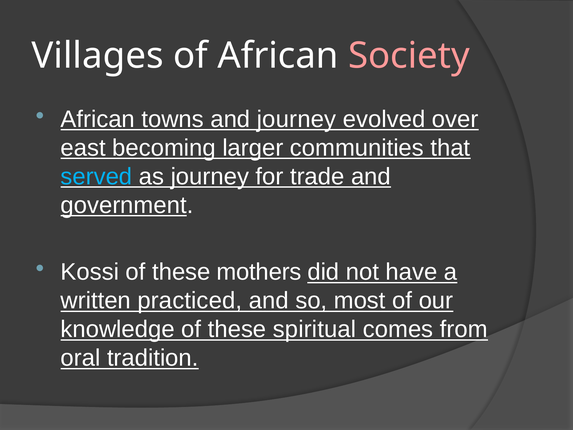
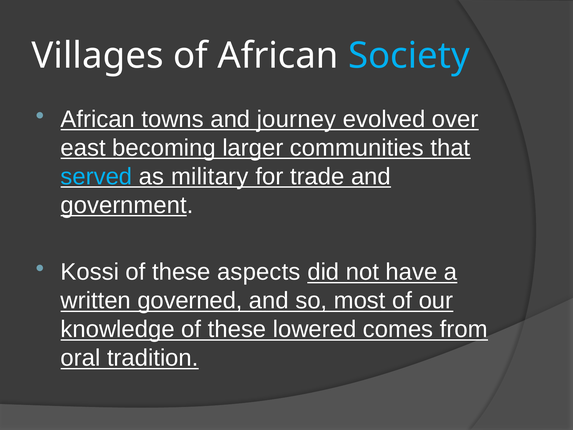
Society colour: pink -> light blue
as journey: journey -> military
mothers: mothers -> aspects
practiced: practiced -> governed
spiritual: spiritual -> lowered
